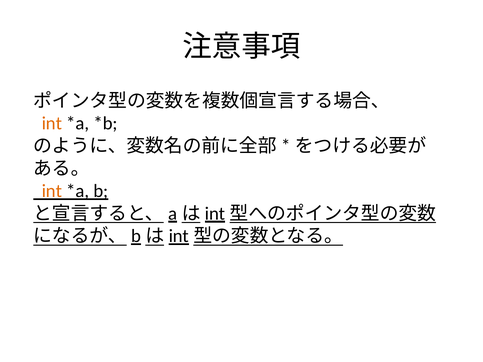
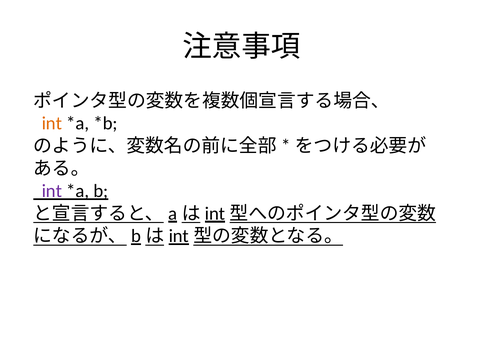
int at (52, 191) colour: orange -> purple
